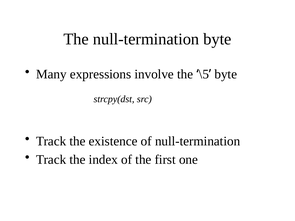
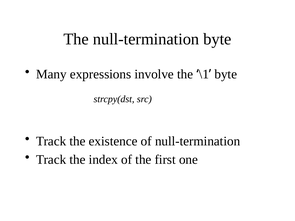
\5: \5 -> \1
